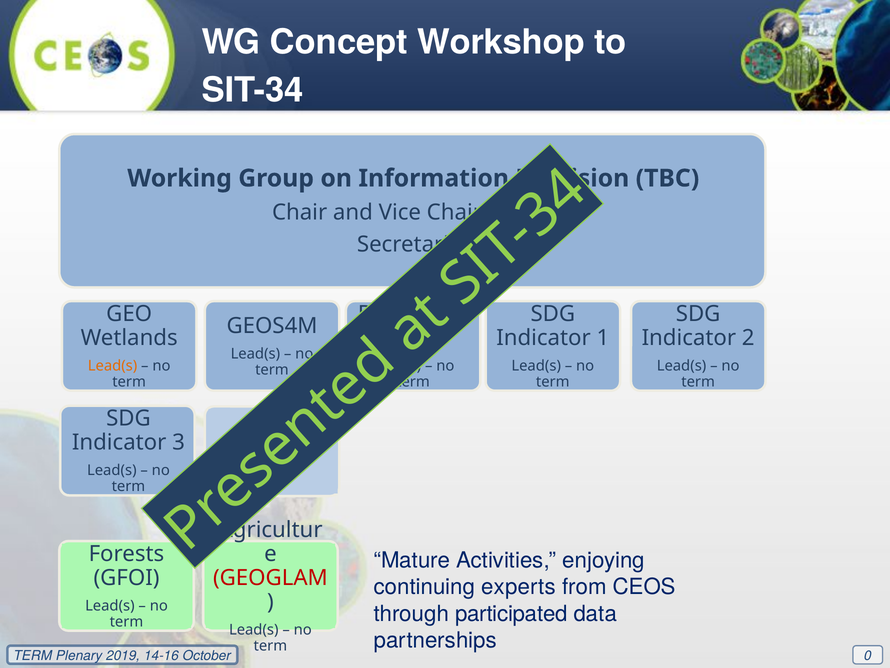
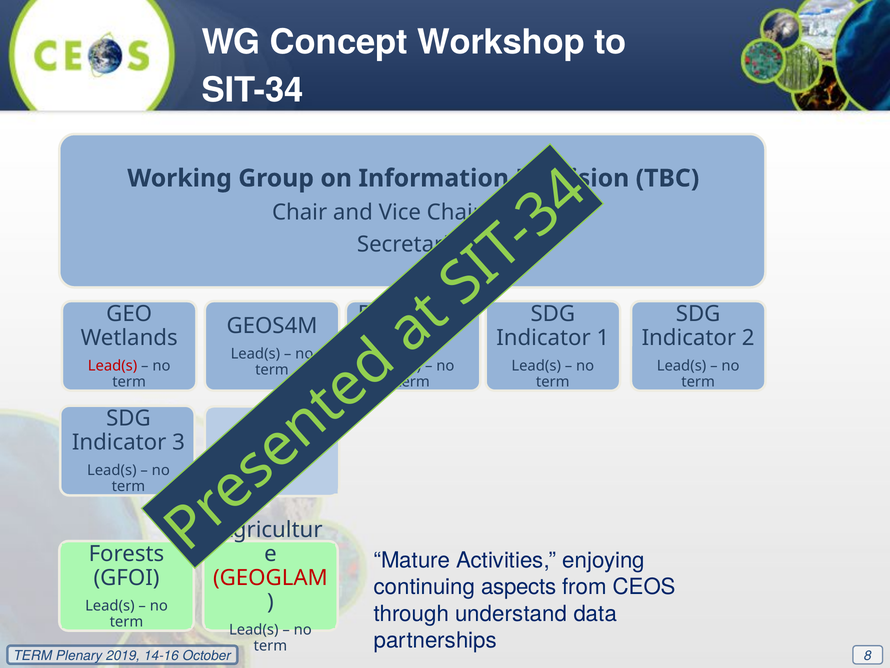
Lead(s at (113, 366) colour: orange -> red
experts: experts -> aspects
participated: participated -> understand
0: 0 -> 8
